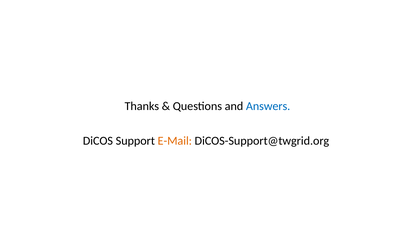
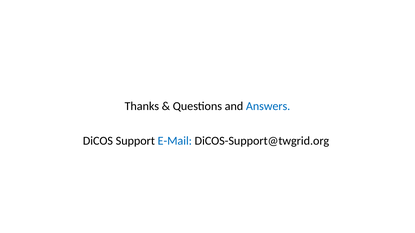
E-Mail colour: orange -> blue
